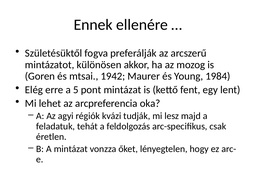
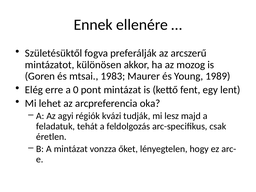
1942: 1942 -> 1983
1984: 1984 -> 1989
5: 5 -> 0
